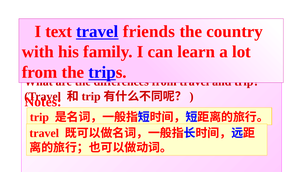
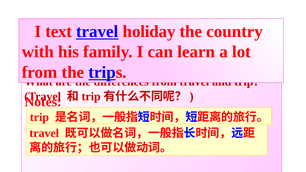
friends: friends -> holiday
